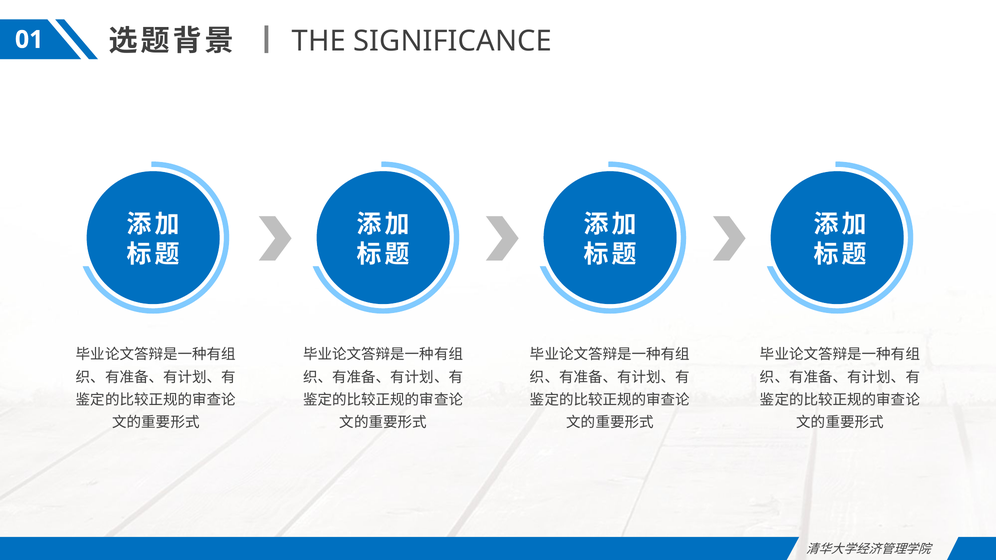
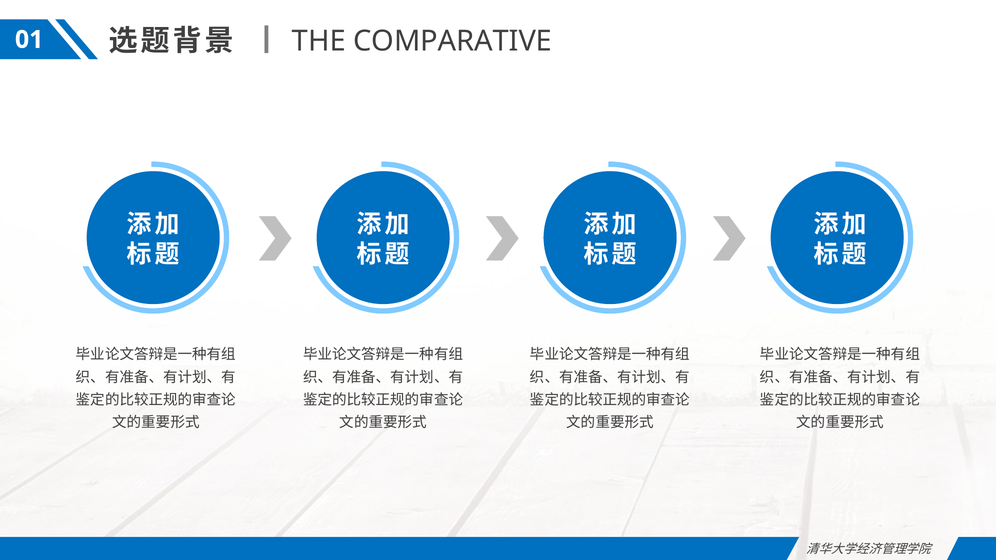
SIGNIFICANCE: SIGNIFICANCE -> COMPARATIVE
